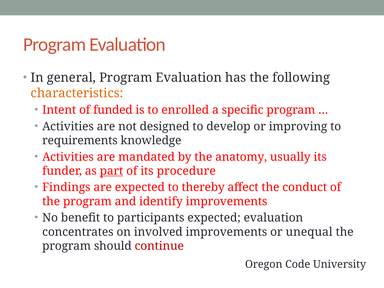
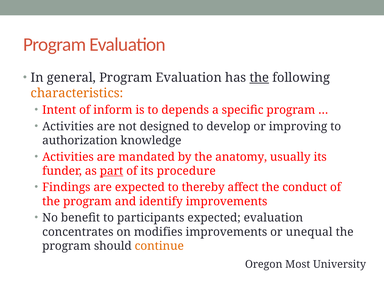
the at (259, 78) underline: none -> present
funded: funded -> inform
enrolled: enrolled -> depends
requirements: requirements -> authorization
involved: involved -> modifies
continue colour: red -> orange
Code: Code -> Most
